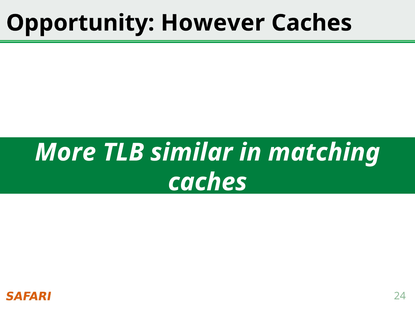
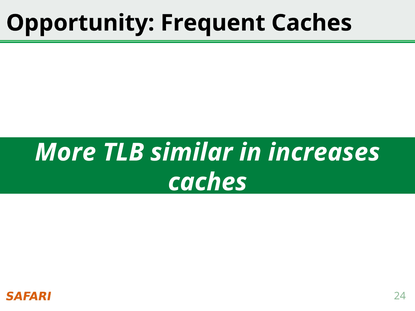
However: However -> Frequent
matching: matching -> increases
